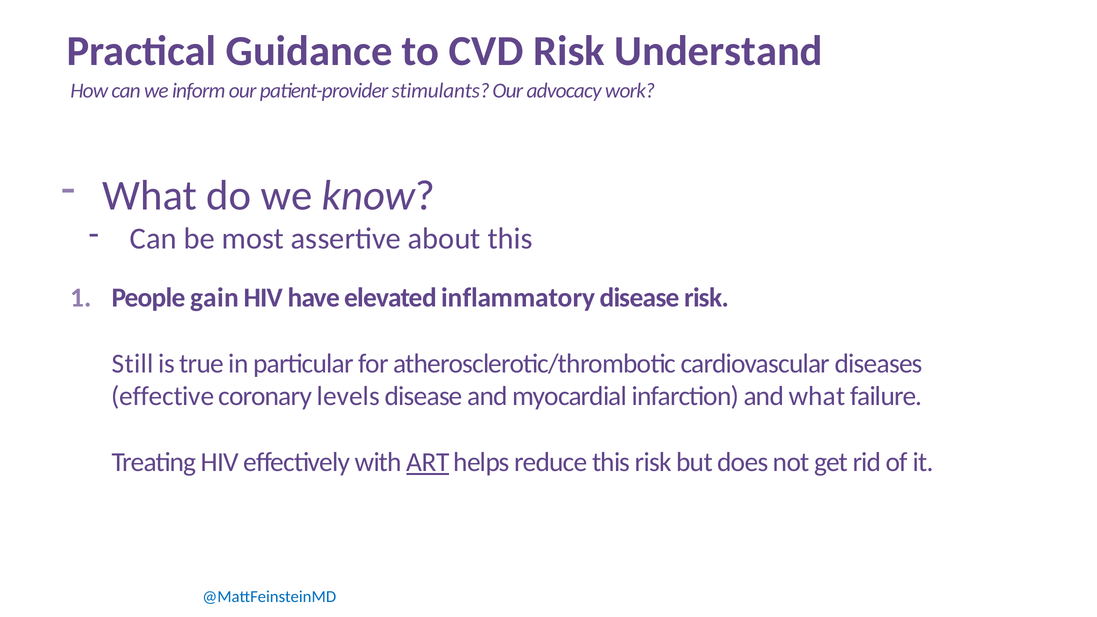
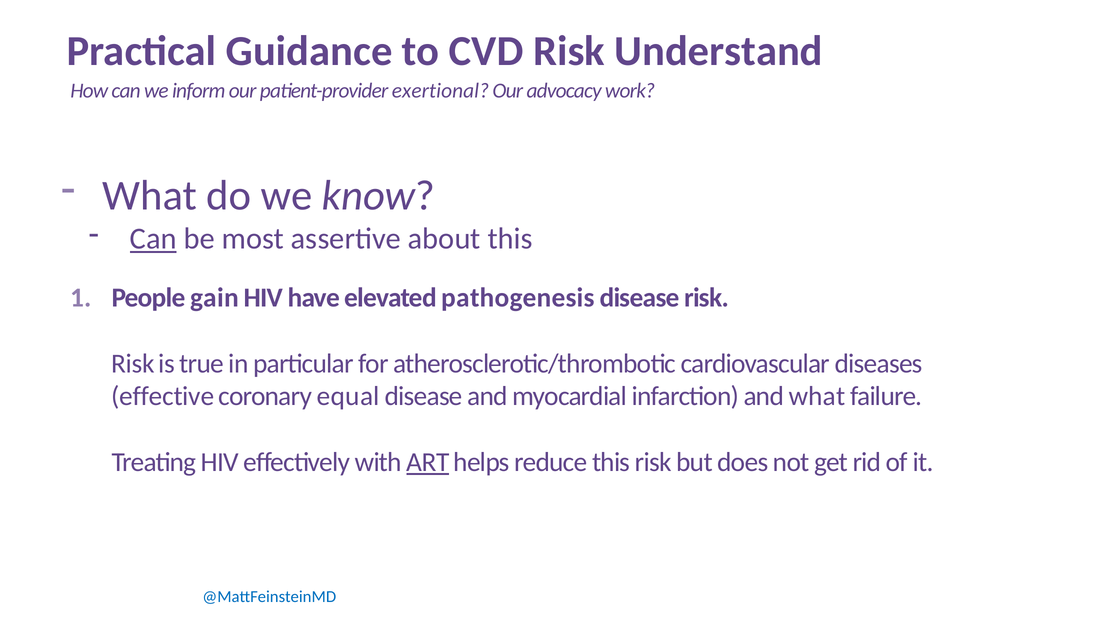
stimulants: stimulants -> exertional
Can at (153, 239) underline: none -> present
inflammatory: inflammatory -> pathogenesis
Still at (133, 364): Still -> Risk
levels: levels -> equal
